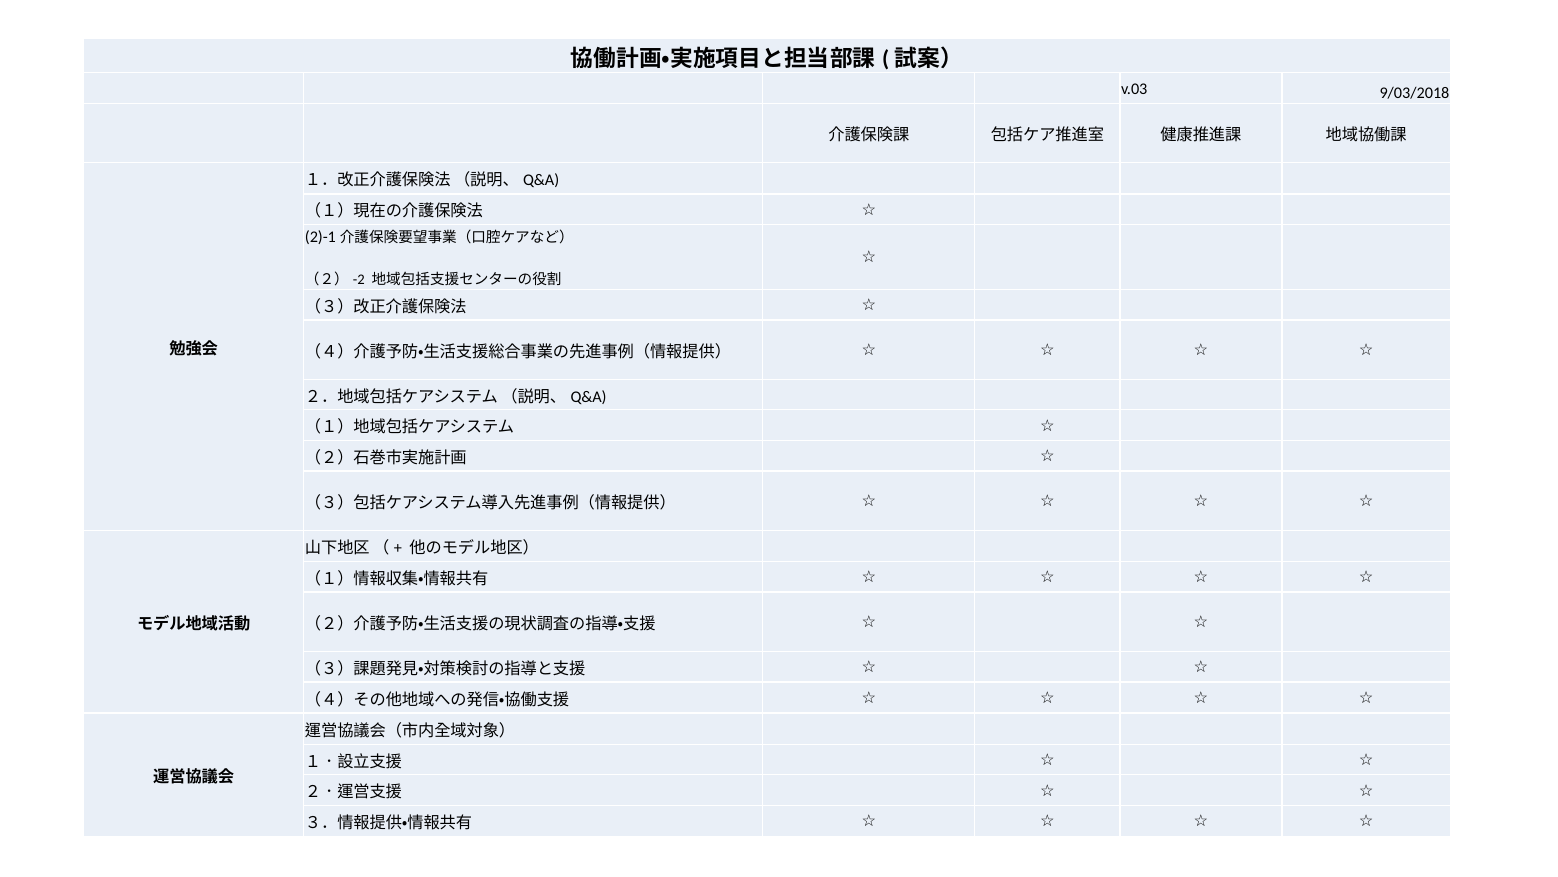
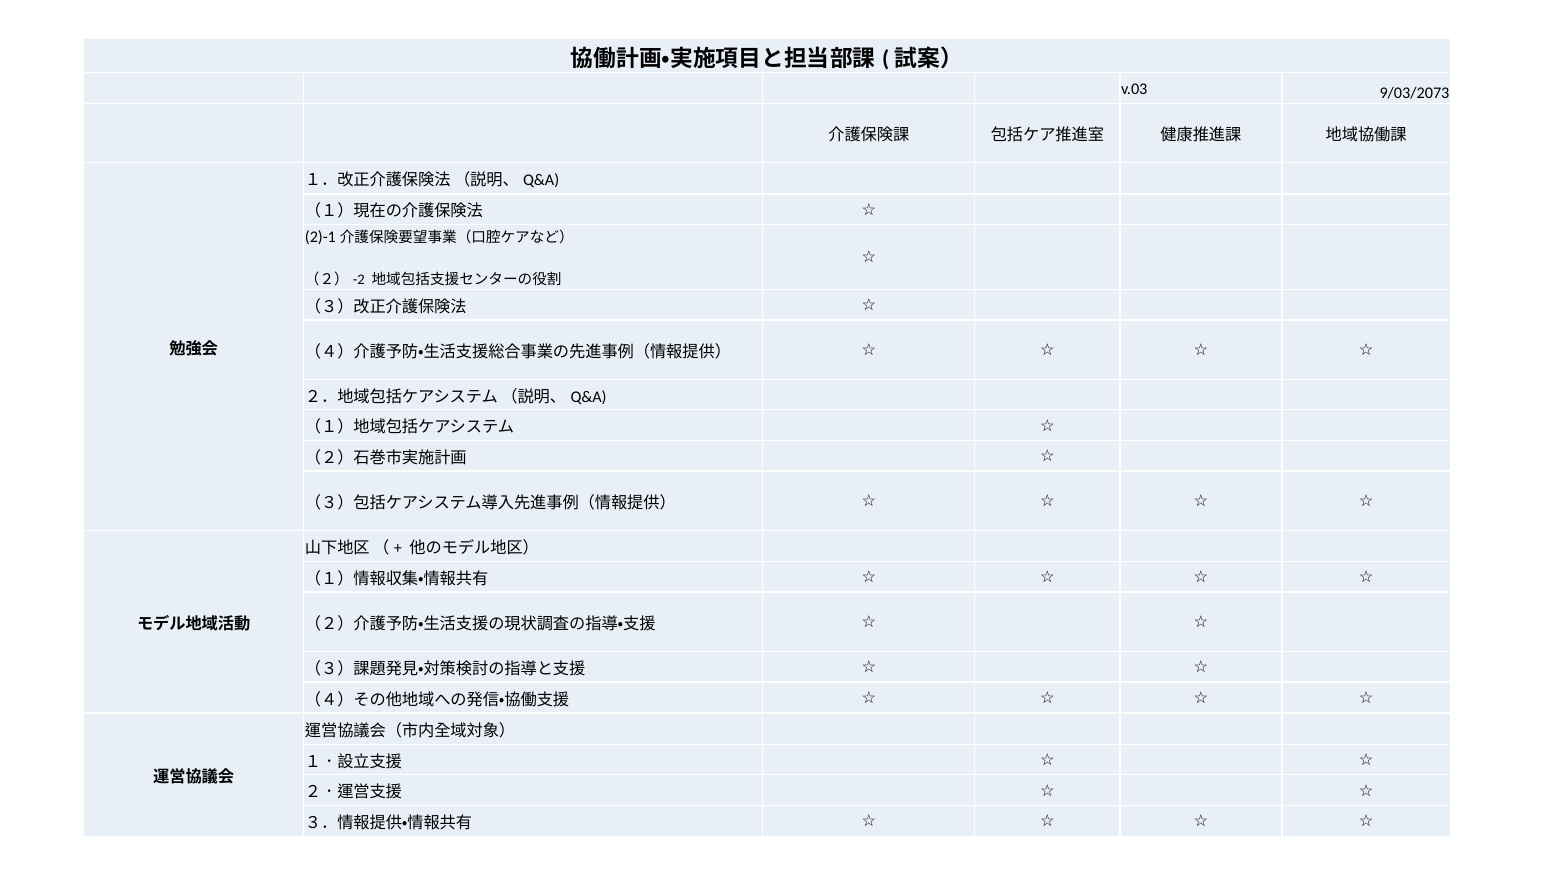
9/03/2018: 9/03/2018 -> 9/03/2073
